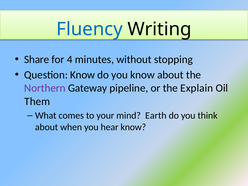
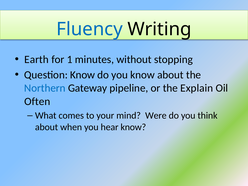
Share: Share -> Earth
4: 4 -> 1
Northern colour: purple -> blue
Them: Them -> Often
Earth: Earth -> Were
